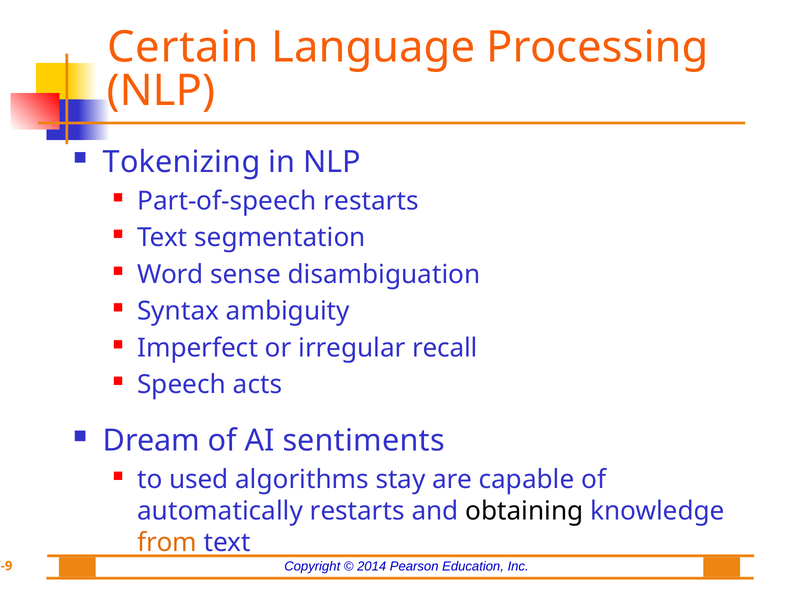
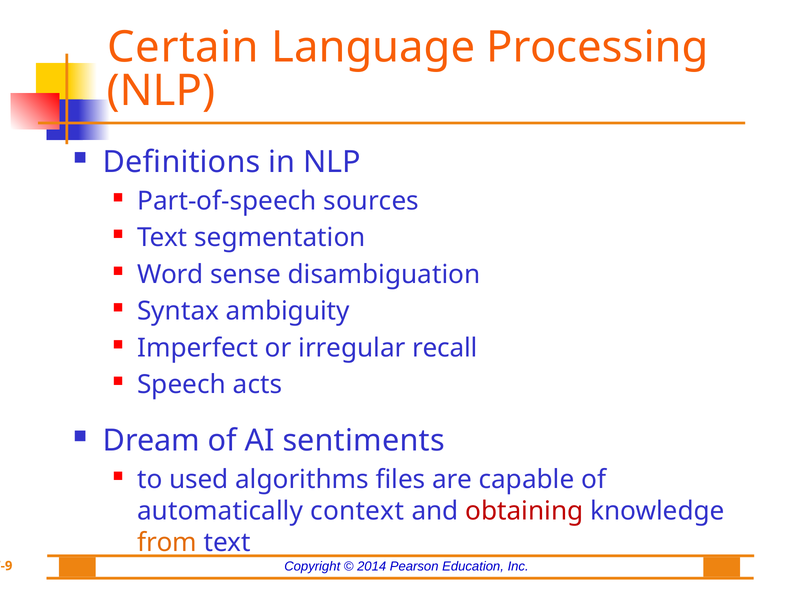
Tokenizing: Tokenizing -> Definitions
Part-of-speech restarts: restarts -> sources
stay: stay -> files
automatically restarts: restarts -> context
obtaining colour: black -> red
